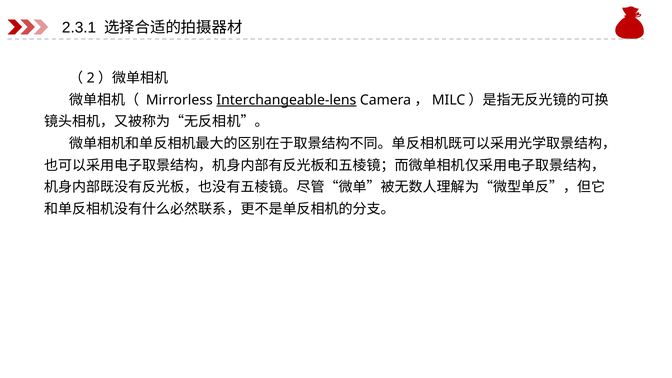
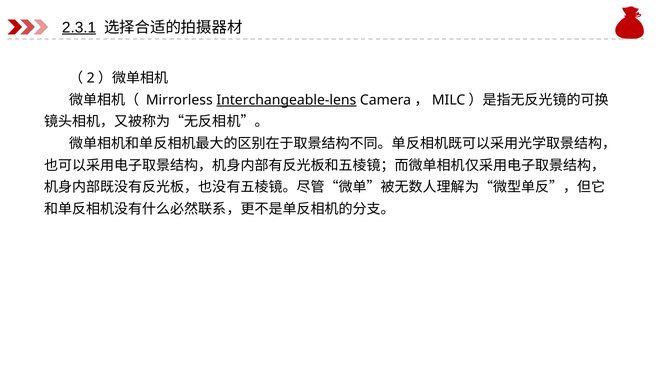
2.3.1 underline: none -> present
